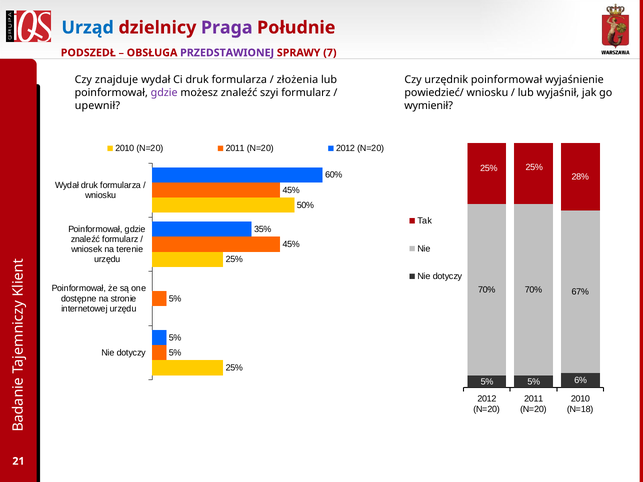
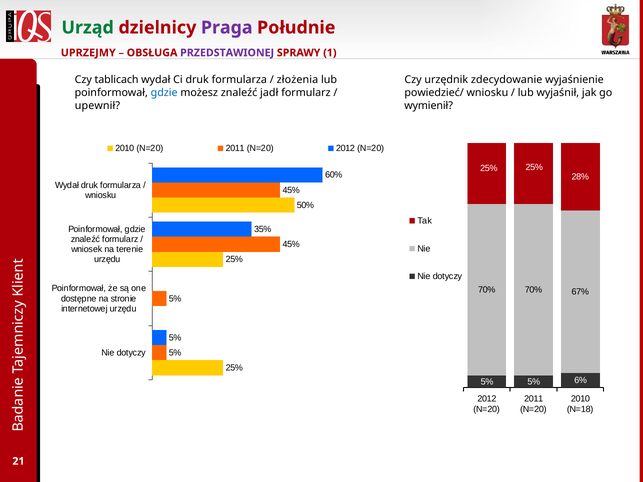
Urząd colour: blue -> green
PODSZEDŁ: PODSZEDŁ -> UPRZEJMY
7: 7 -> 1
znajduje: znajduje -> tablicach
urzędnik poinformował: poinformował -> zdecydowanie
gdzie at (164, 93) colour: purple -> blue
szyi: szyi -> jadł
